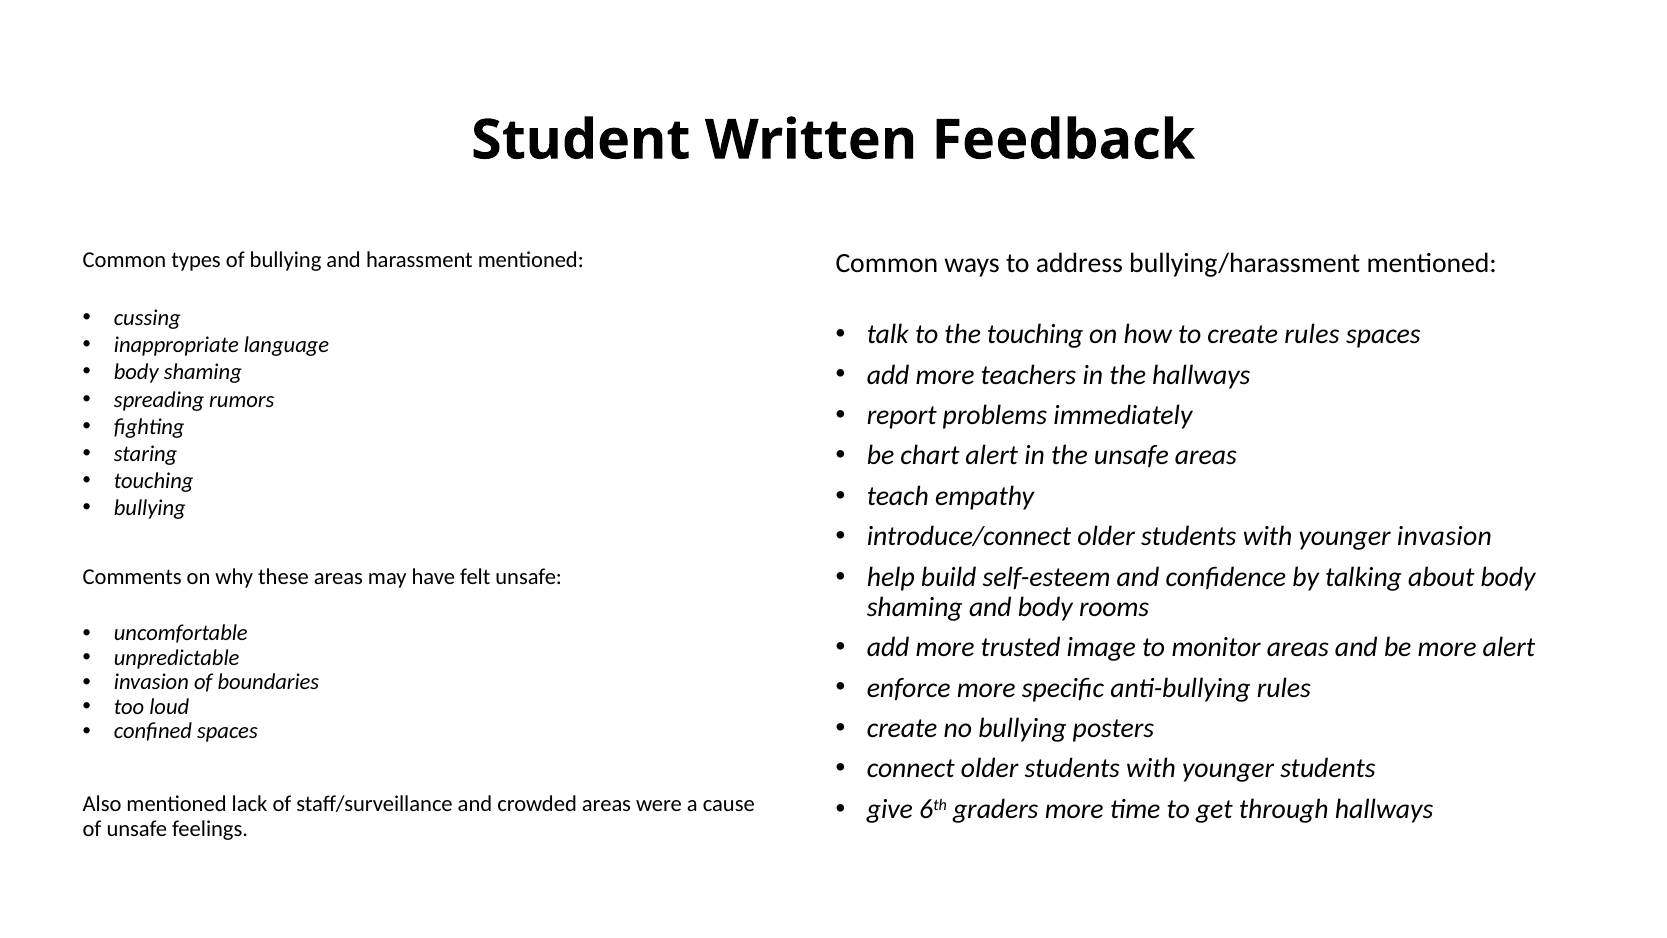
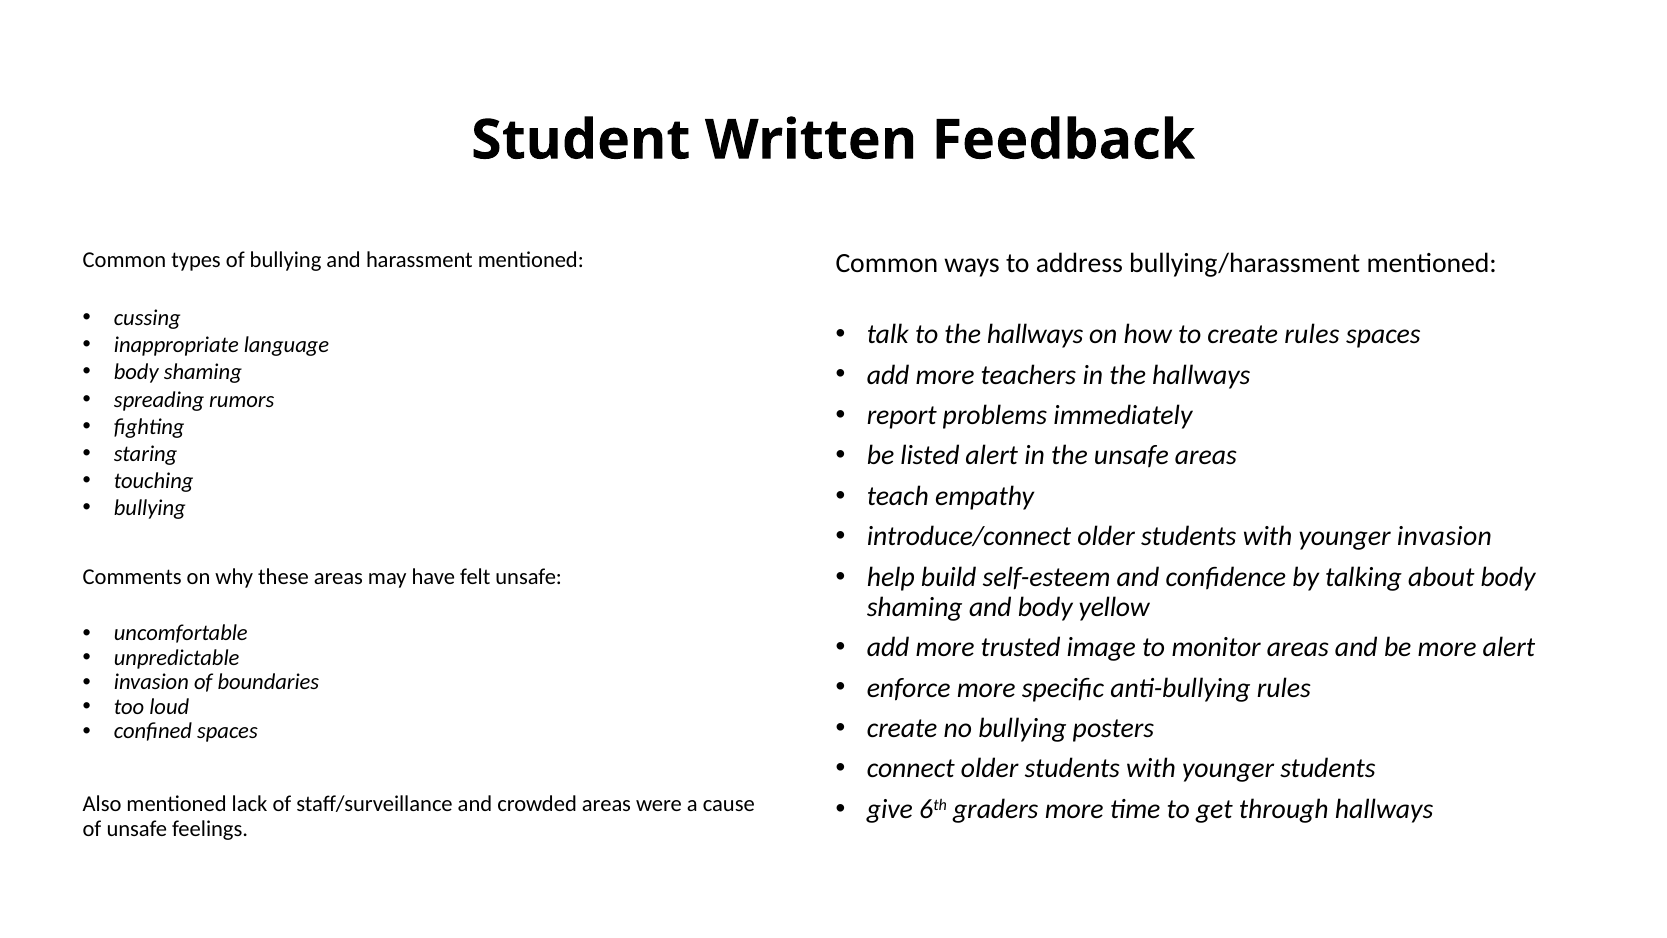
to the touching: touching -> hallways
chart: chart -> listed
rooms: rooms -> yellow
